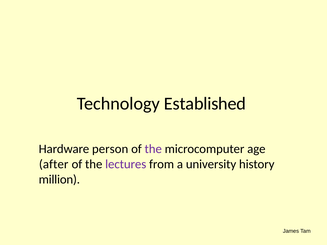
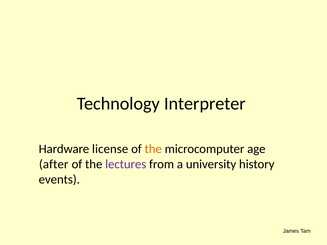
Established: Established -> Interpreter
person: person -> license
the at (153, 149) colour: purple -> orange
million: million -> events
